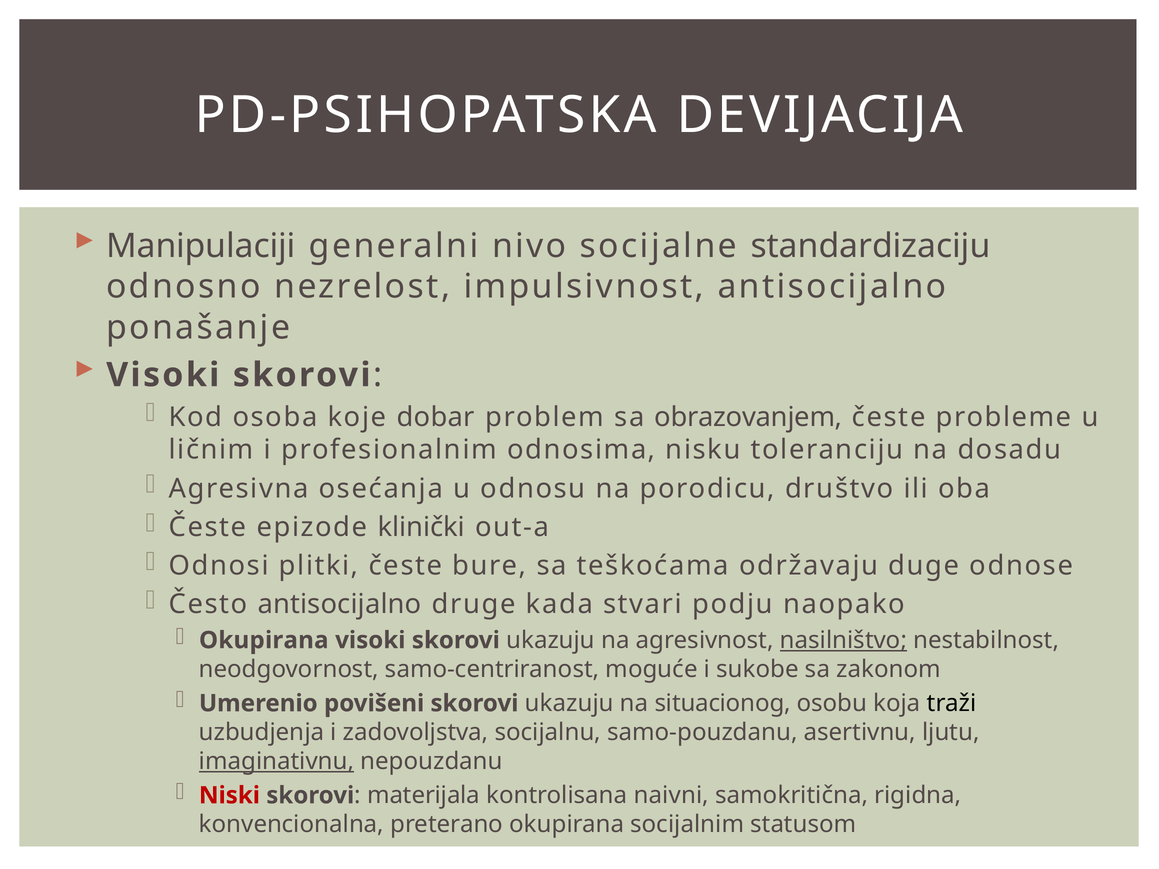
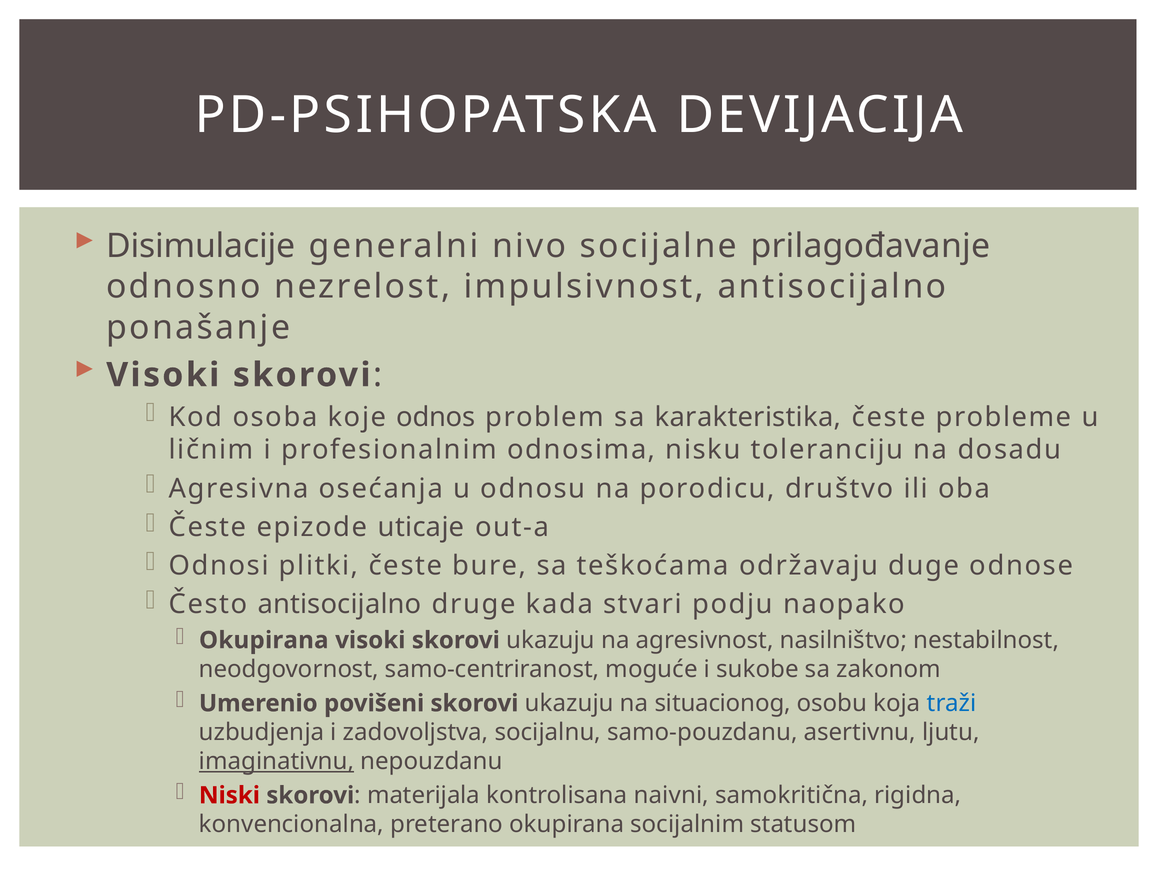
Manipulaciji: Manipulaciji -> Disimulacije
standardizaciju: standardizaciju -> prilagođavanje
dobar: dobar -> odnos
obrazovanjem: obrazovanjem -> karakteristika
klinički: klinički -> uticaje
nasilništvo underline: present -> none
traži colour: black -> blue
